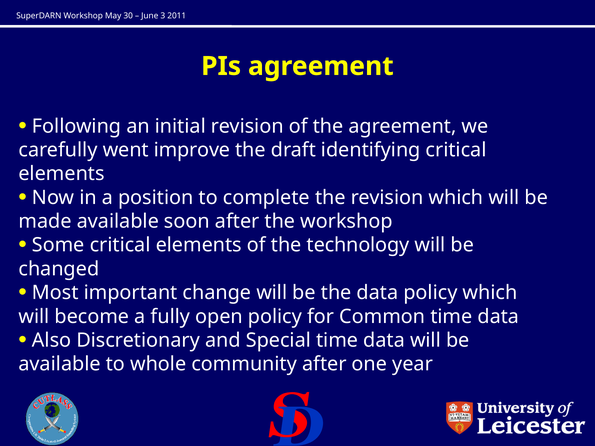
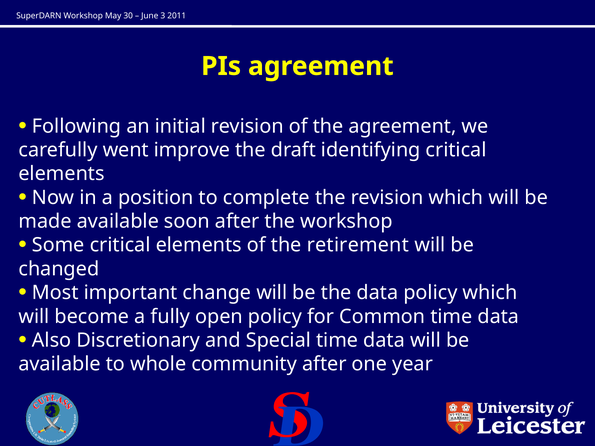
technology: technology -> retirement
